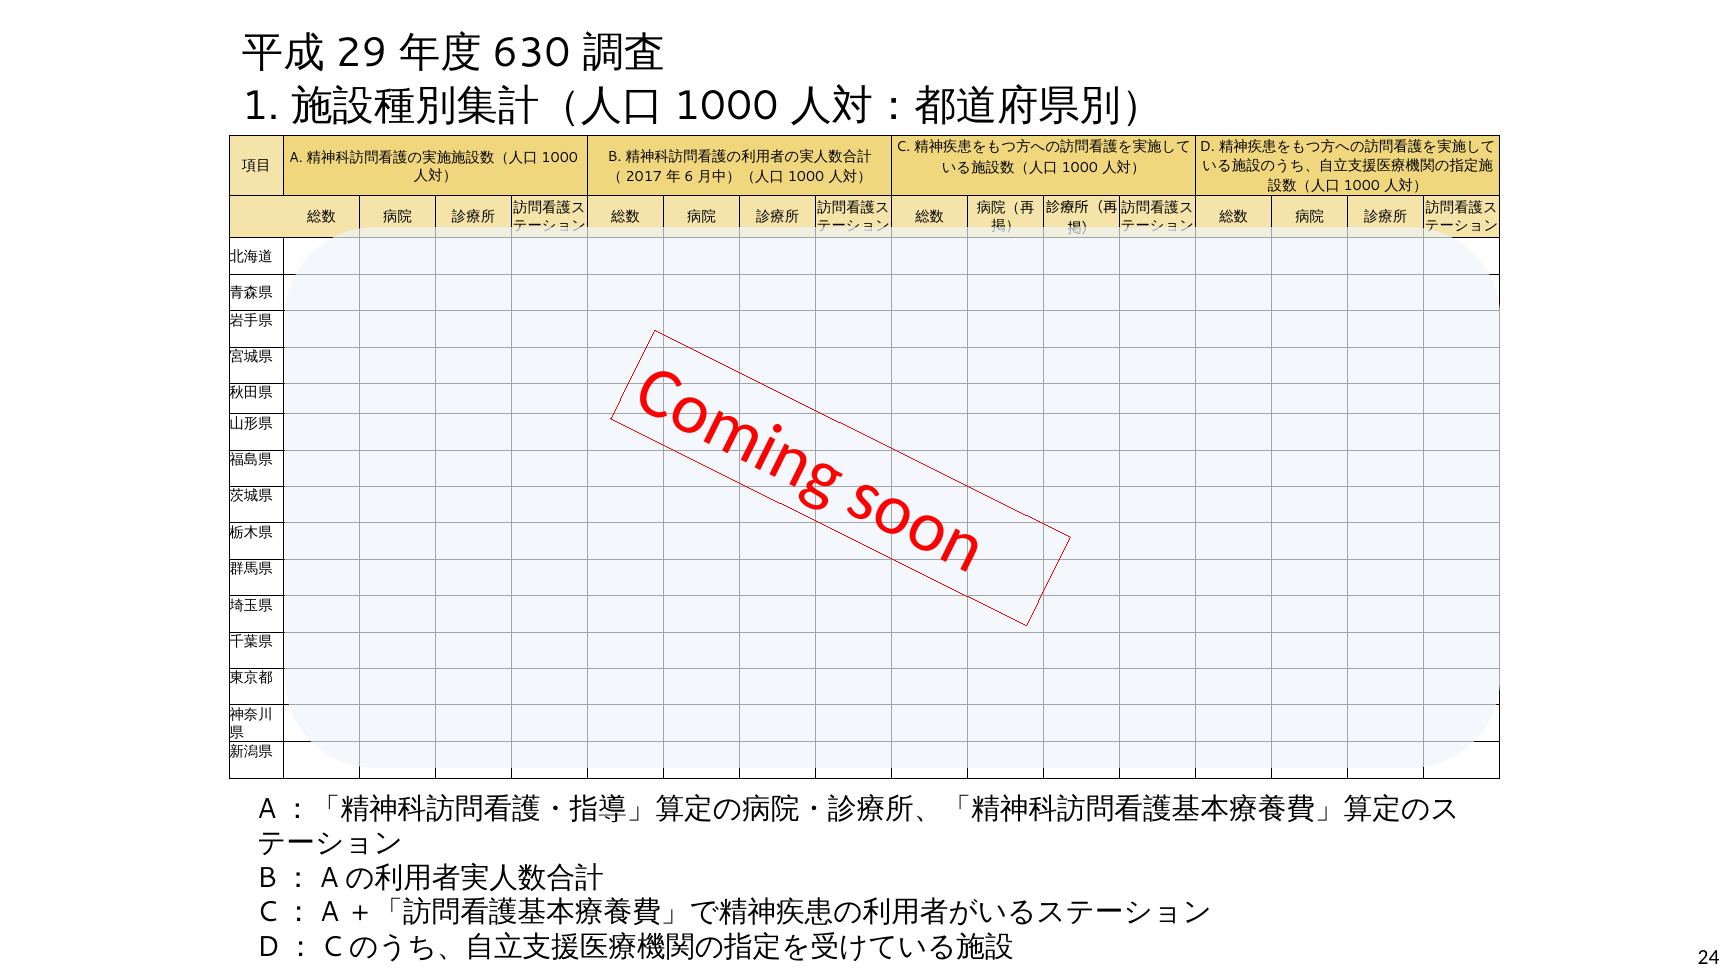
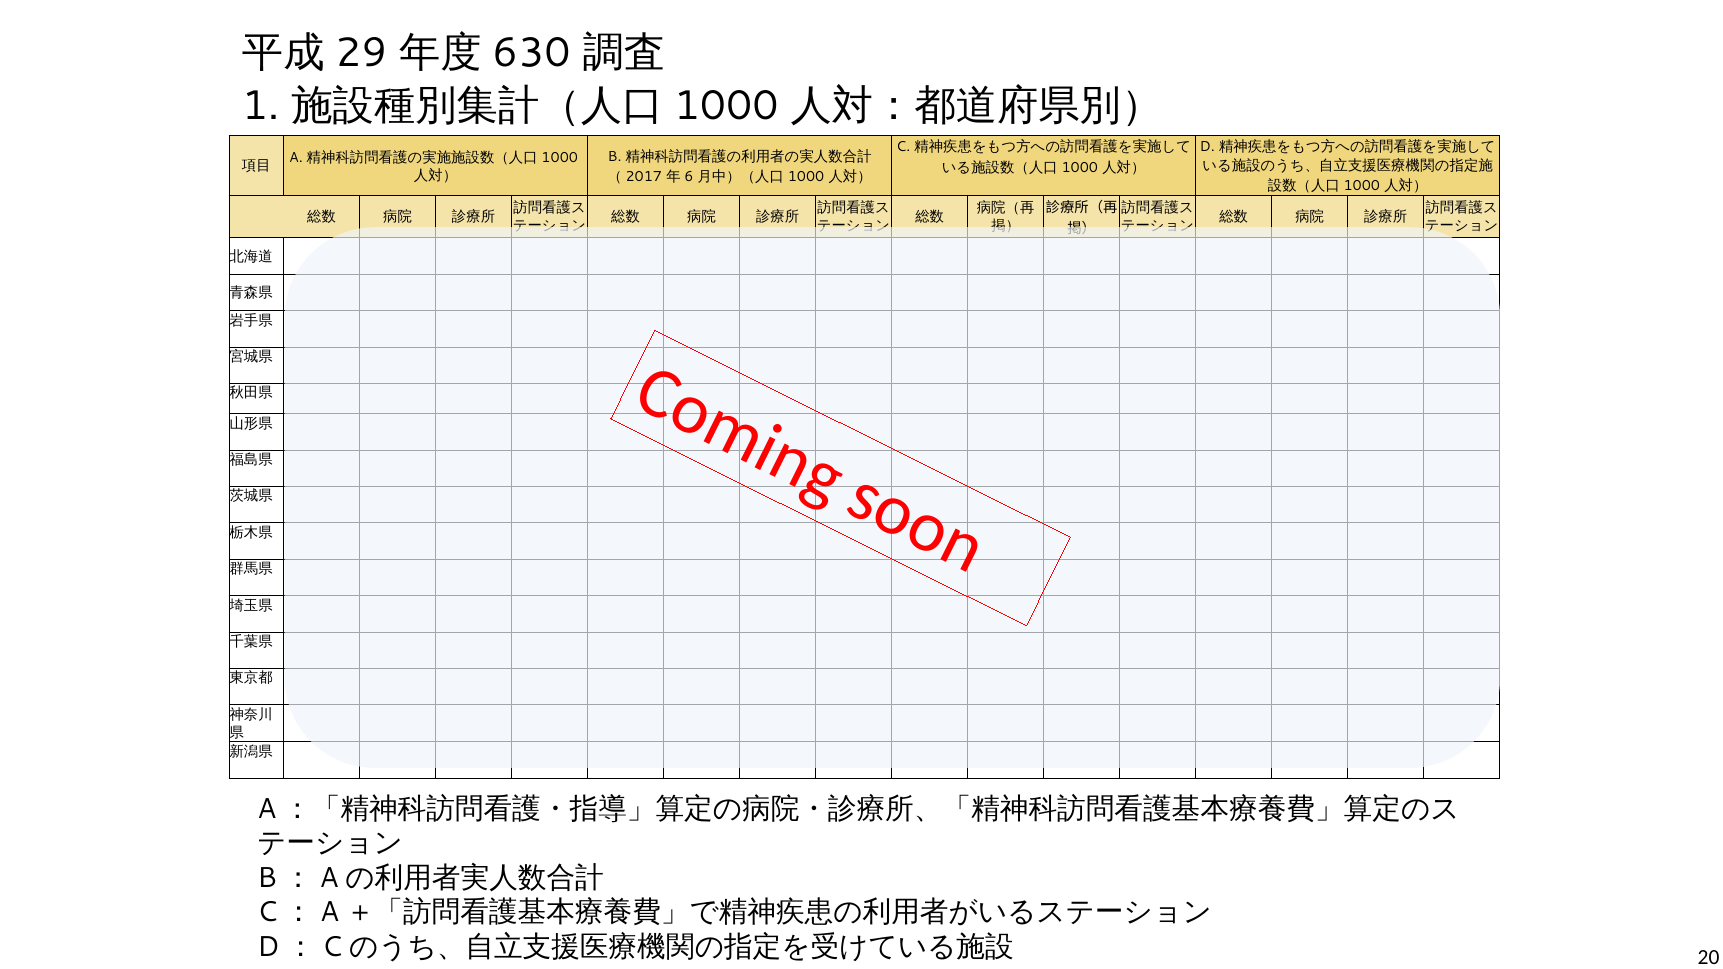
24: 24 -> 20
